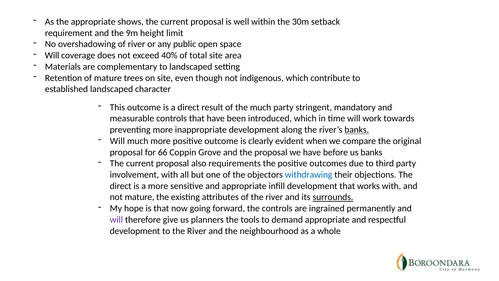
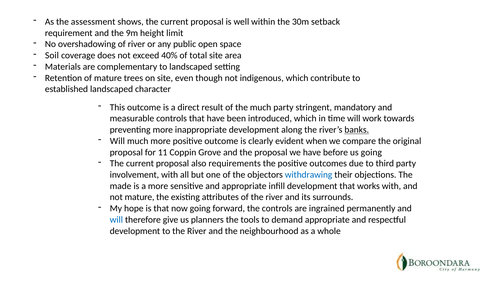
the appropriate: appropriate -> assessment
Will at (52, 55): Will -> Soil
66: 66 -> 11
us banks: banks -> going
direct at (121, 186): direct -> made
surrounds underline: present -> none
will at (116, 219) colour: purple -> blue
